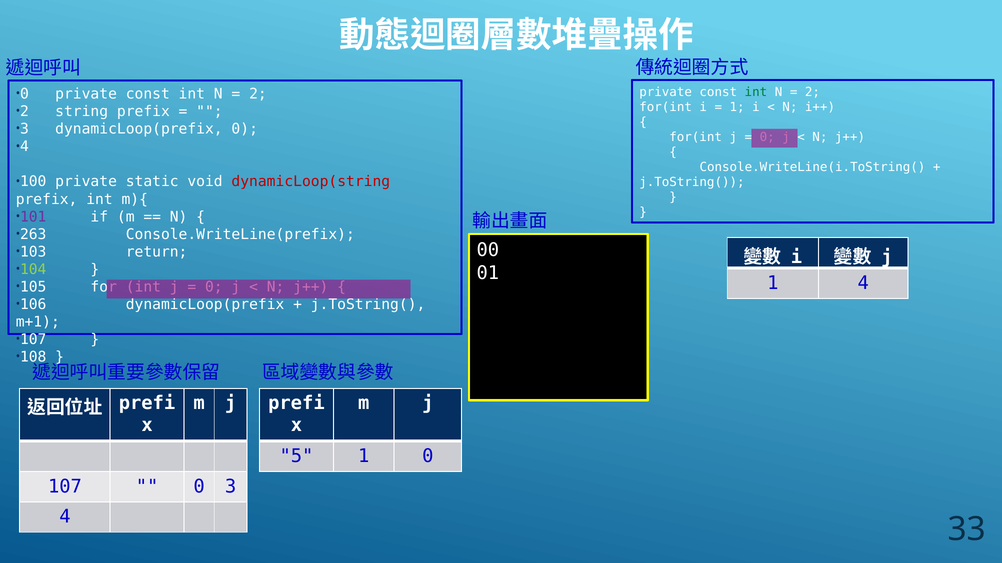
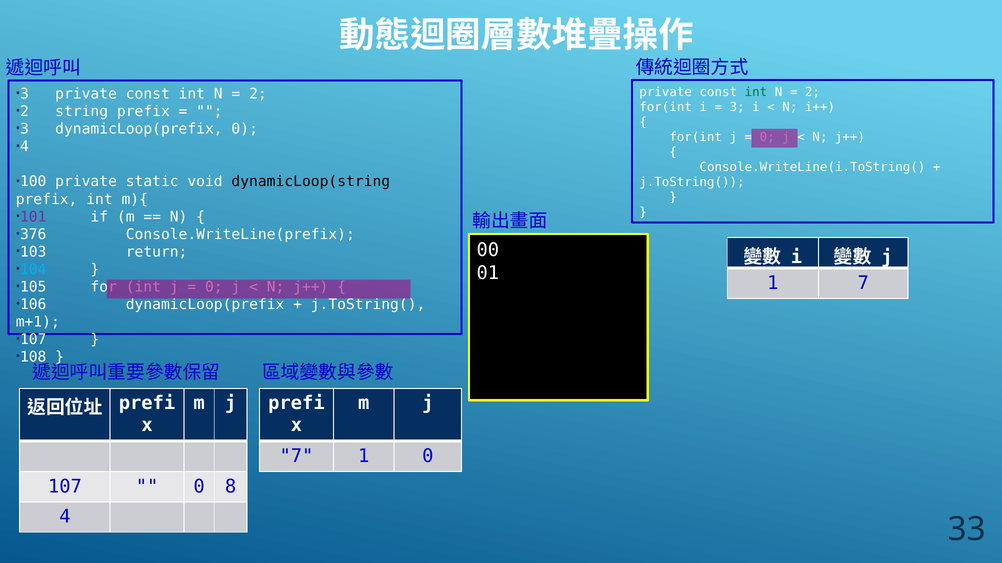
0 at (24, 94): 0 -> 3
1 at (737, 107): 1 -> 3
dynamicLoop(string colour: red -> black
263: 263 -> 376
104 colour: light green -> light blue
1 4: 4 -> 7
5 at (296, 456): 5 -> 7
0 3: 3 -> 8
